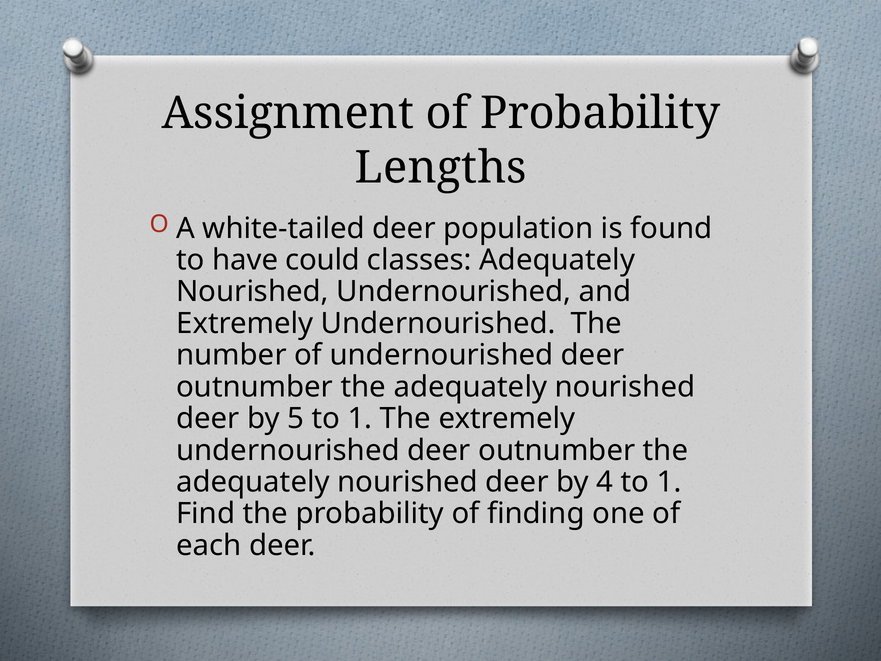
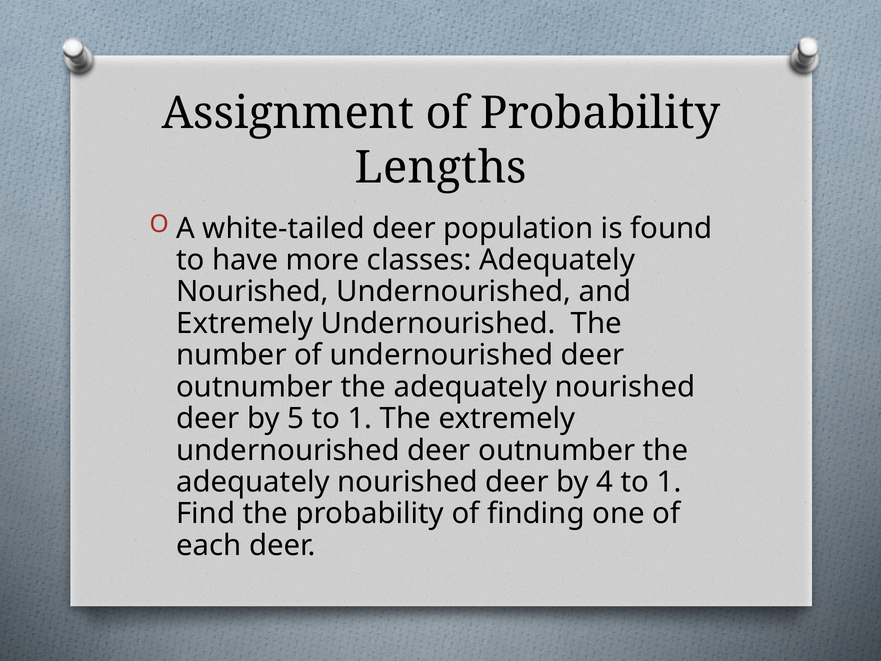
could: could -> more
